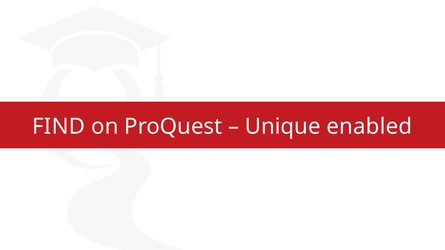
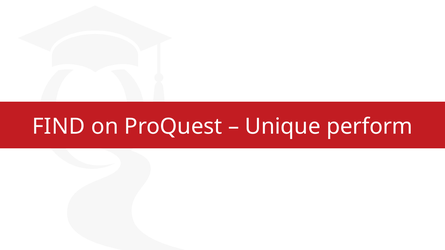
enabled: enabled -> perform
